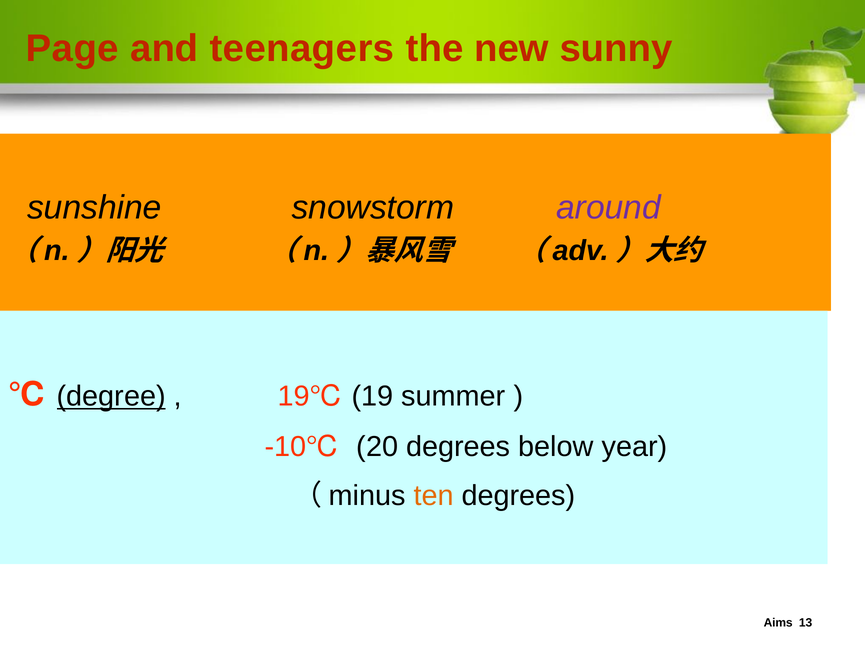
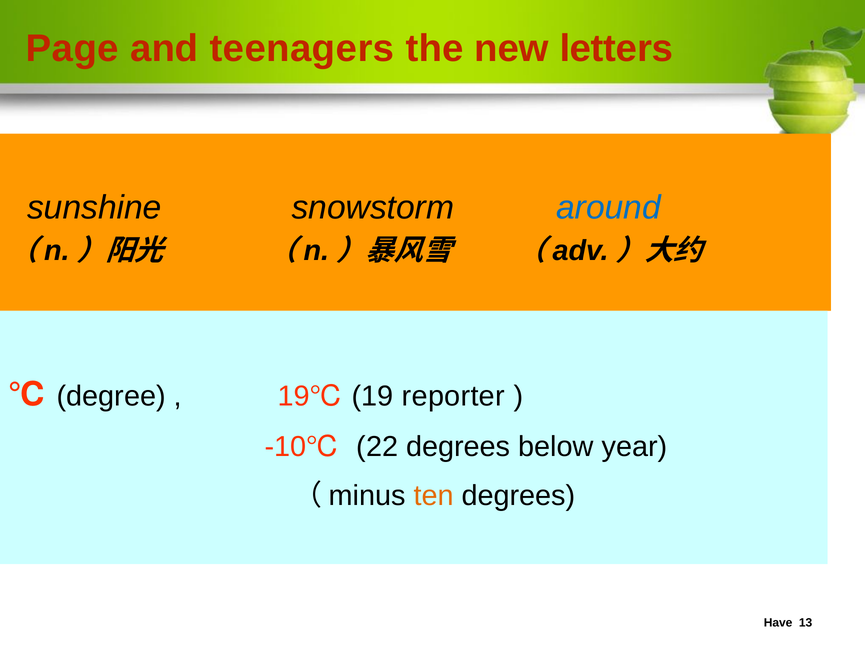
sunny: sunny -> letters
around colour: purple -> blue
degree underline: present -> none
summer: summer -> reporter
20: 20 -> 22
Aims: Aims -> Have
